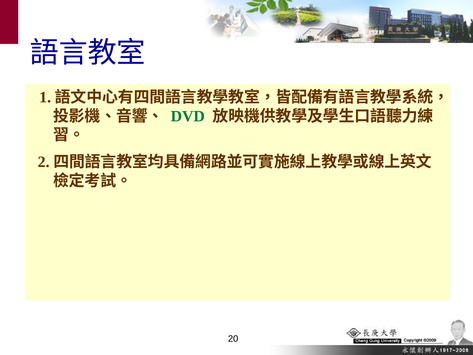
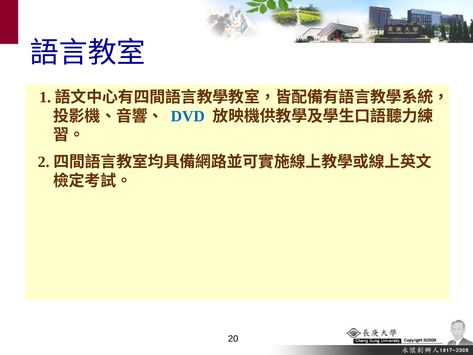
DVD colour: green -> blue
